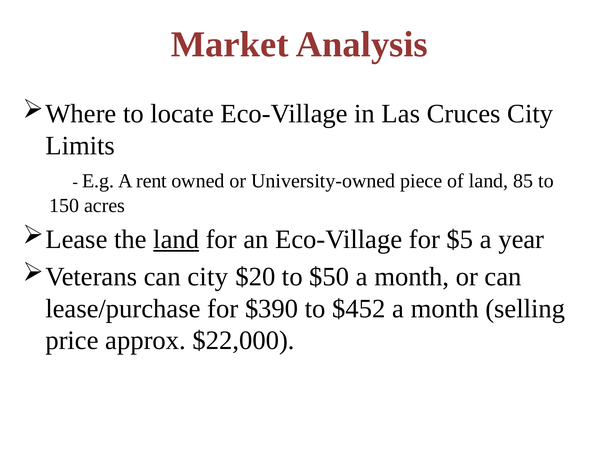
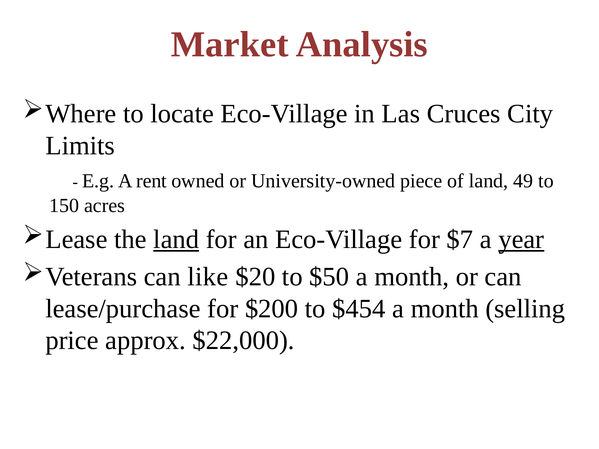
85: 85 -> 49
$5: $5 -> $7
year underline: none -> present
can city: city -> like
$390: $390 -> $200
$452: $452 -> $454
